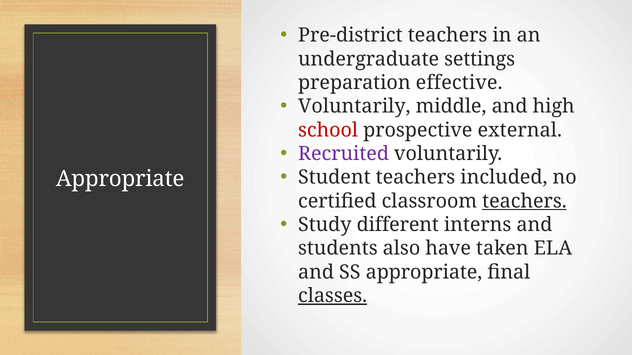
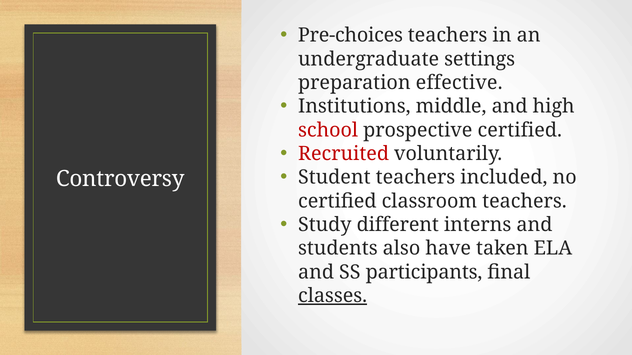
Pre-district: Pre-district -> Pre-choices
Voluntarily at (354, 107): Voluntarily -> Institutions
prospective external: external -> certified
Recruited colour: purple -> red
Appropriate at (120, 179): Appropriate -> Controversy
teachers at (524, 201) underline: present -> none
SS appropriate: appropriate -> participants
